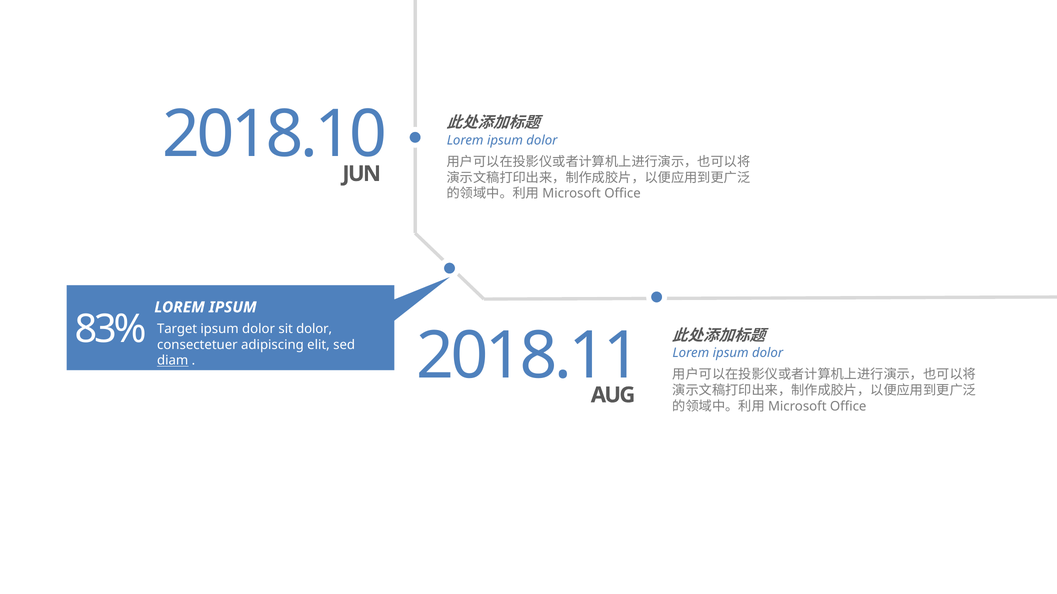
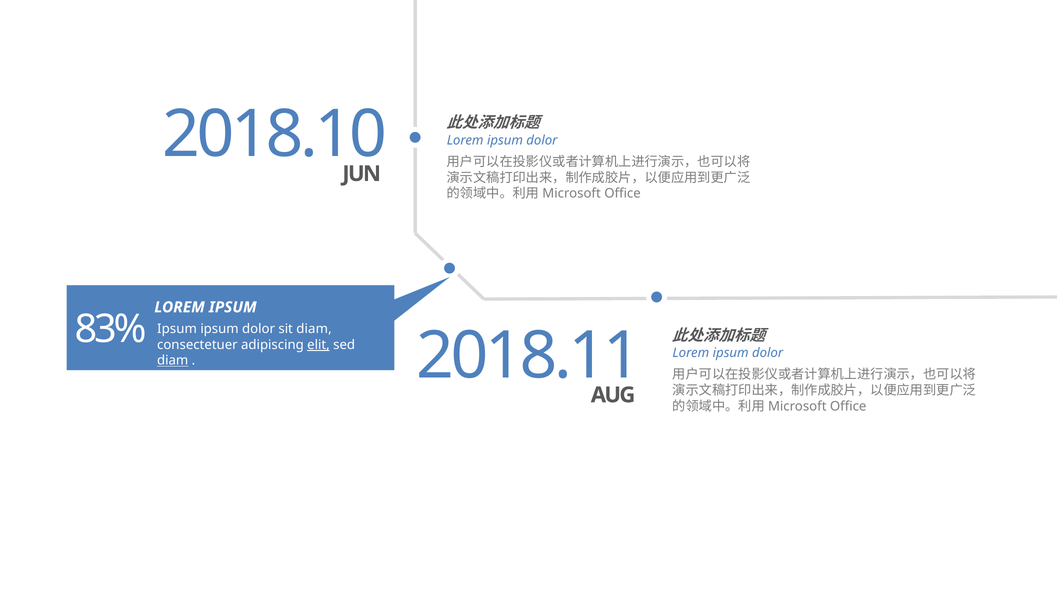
Target at (177, 329): Target -> Ipsum
sit dolor: dolor -> diam
elit underline: none -> present
